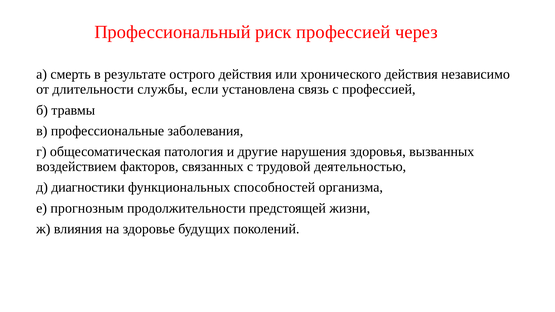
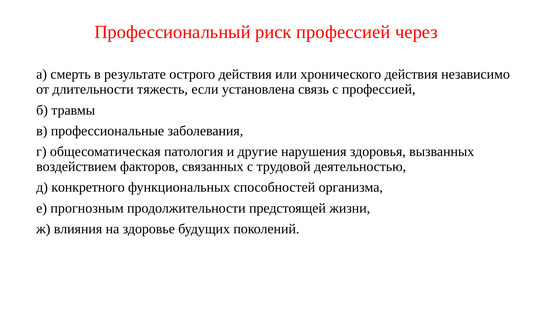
службы: службы -> тяжесть
диагностики: диагностики -> конкретного
